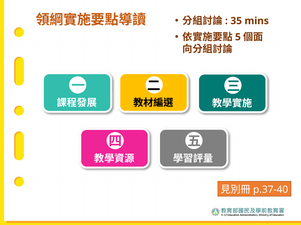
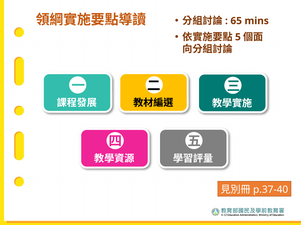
35: 35 -> 65
